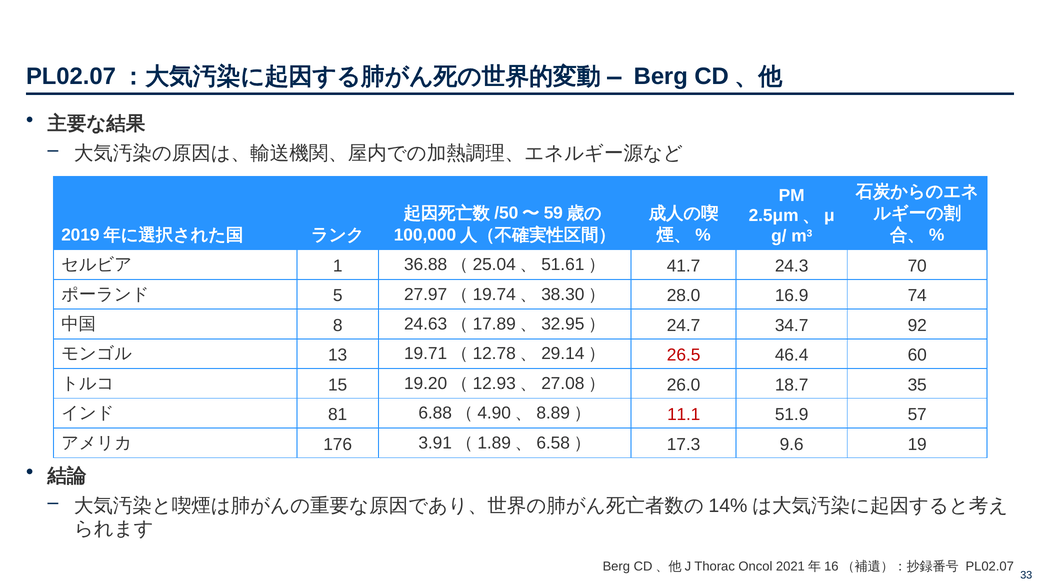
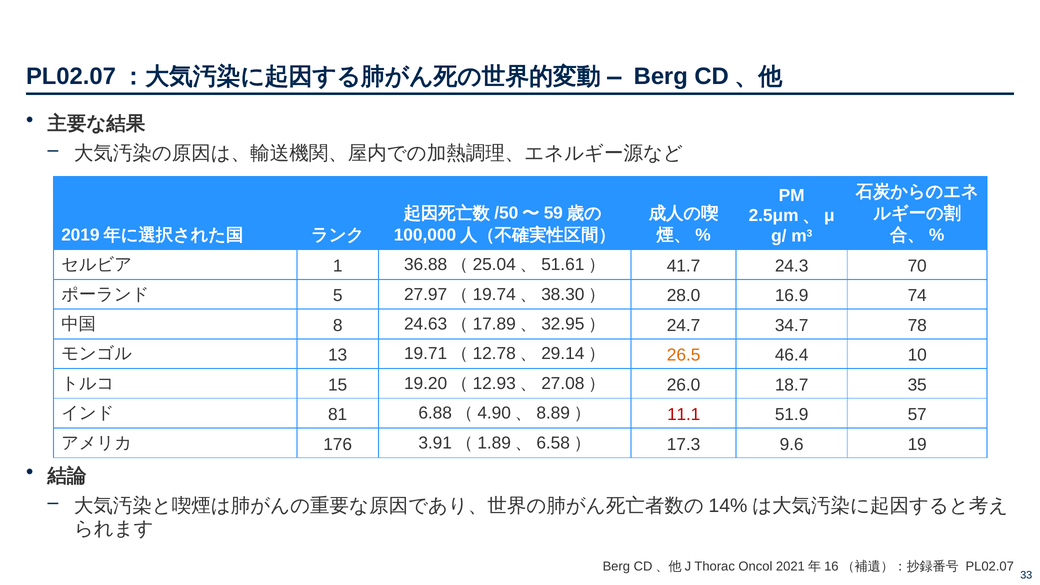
92: 92 -> 78
26.5 colour: red -> orange
60: 60 -> 10
